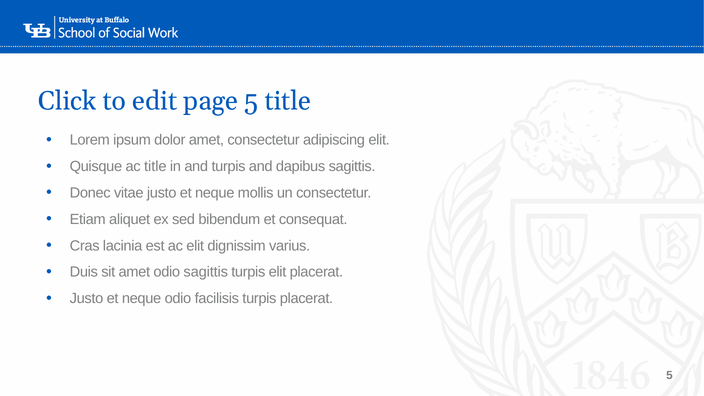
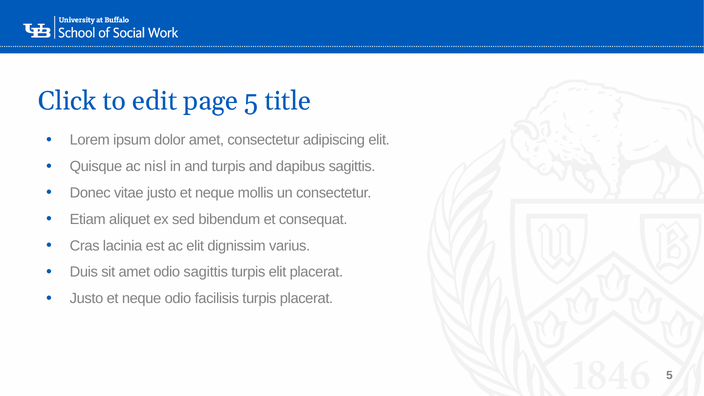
ac title: title -> nisl
